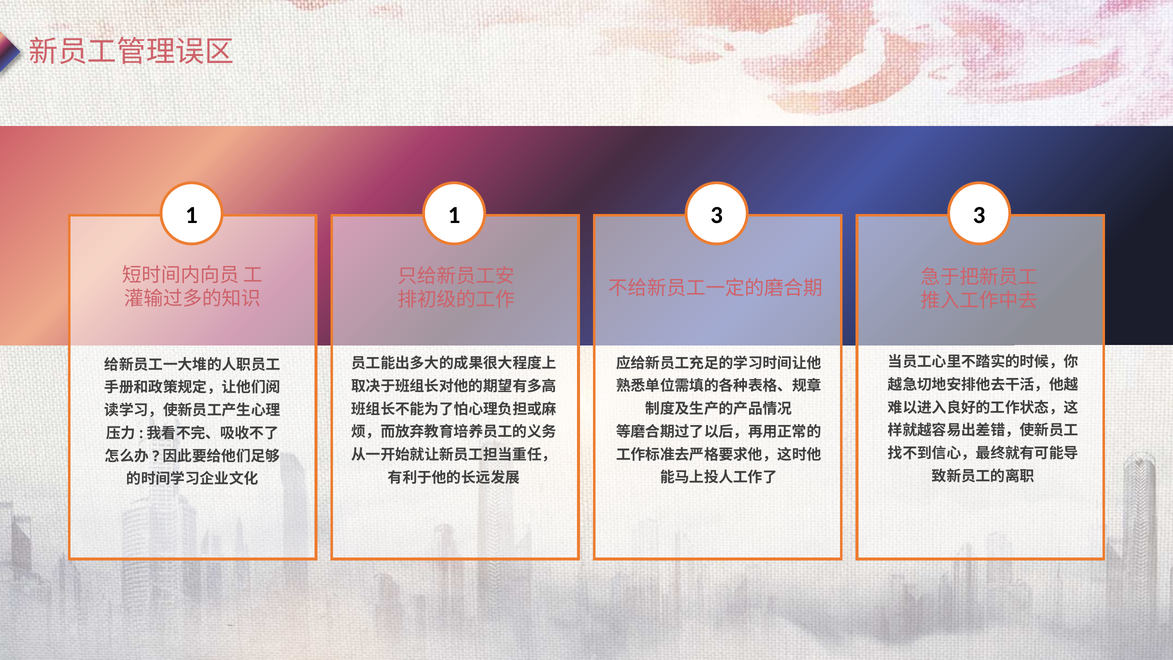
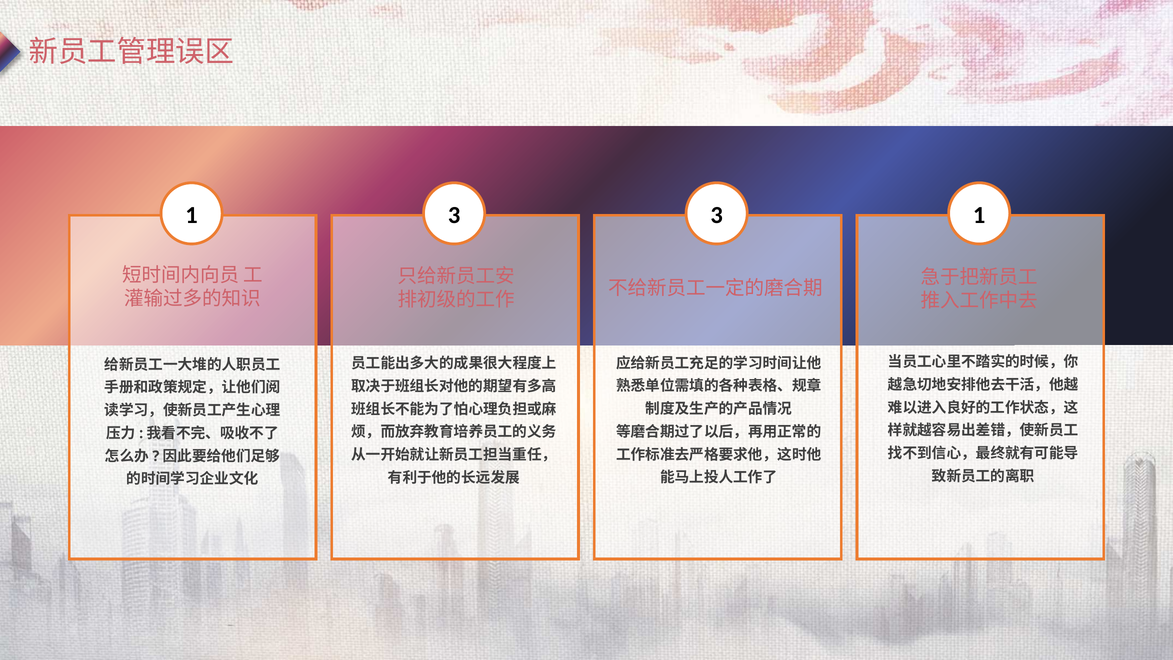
1 1: 1 -> 3
3 3: 3 -> 1
